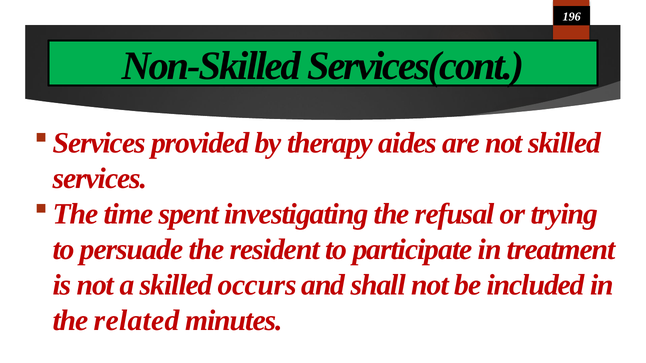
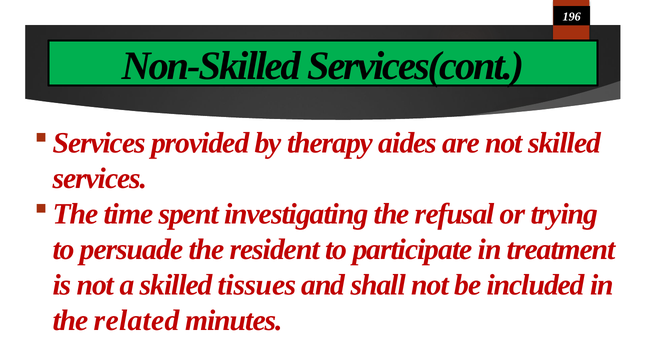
occurs: occurs -> tissues
